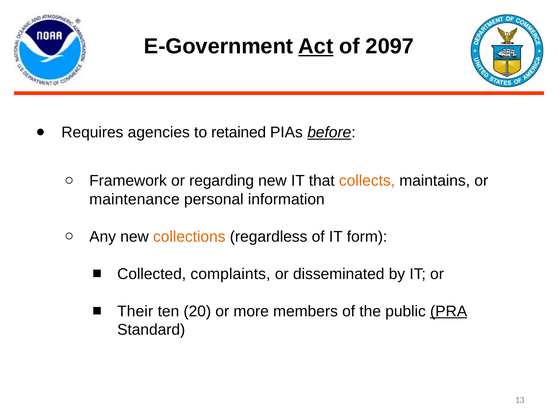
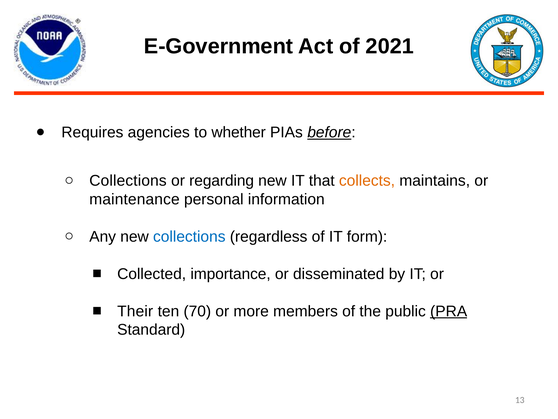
Act underline: present -> none
2097: 2097 -> 2021
retained: retained -> whether
Framework at (128, 181): Framework -> Collections
collections at (189, 236) colour: orange -> blue
complaints: complaints -> importance
20: 20 -> 70
